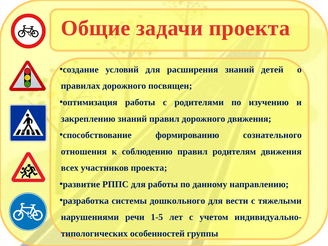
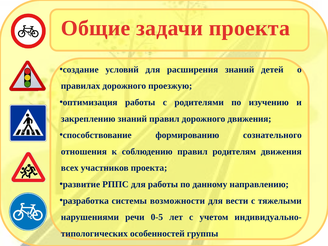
посвящен: посвящен -> проезжую
дошкольного: дошкольного -> возможности
1-5: 1-5 -> 0-5
